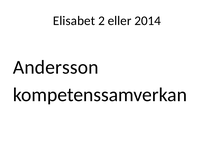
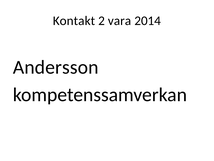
Elisabet: Elisabet -> Kontakt
eller: eller -> vara
